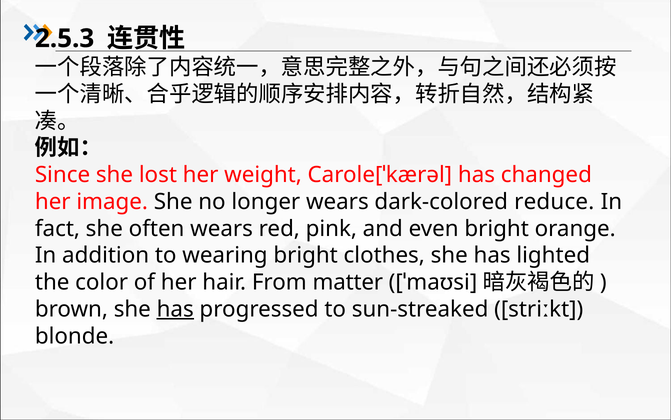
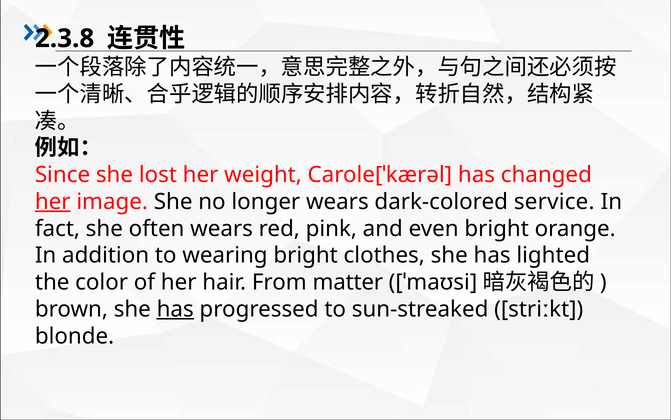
2.5.3: 2.5.3 -> 2.3.8
her at (53, 201) underline: none -> present
reduce: reduce -> service
